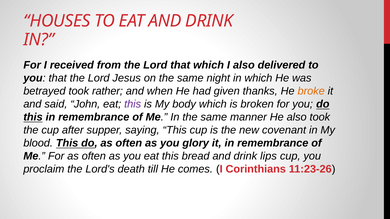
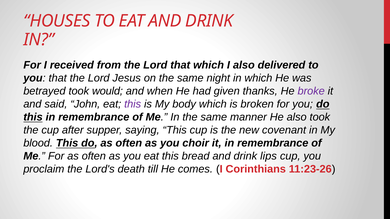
rather: rather -> would
broke colour: orange -> purple
glory: glory -> choir
